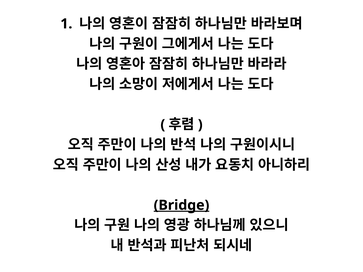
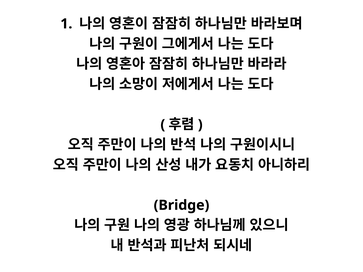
Bridge underline: present -> none
